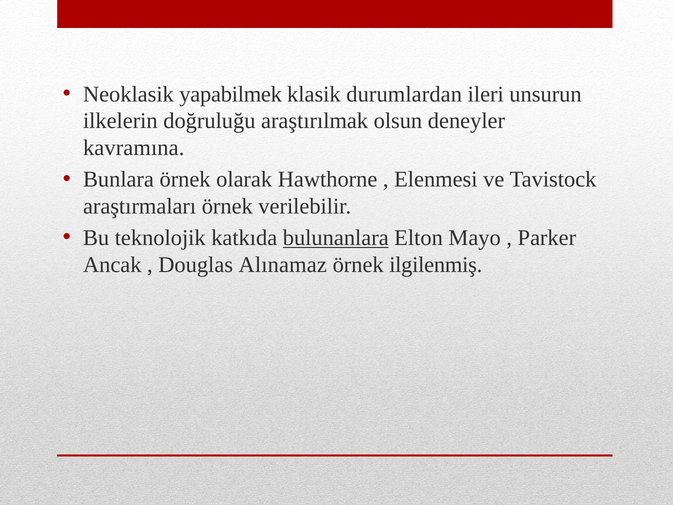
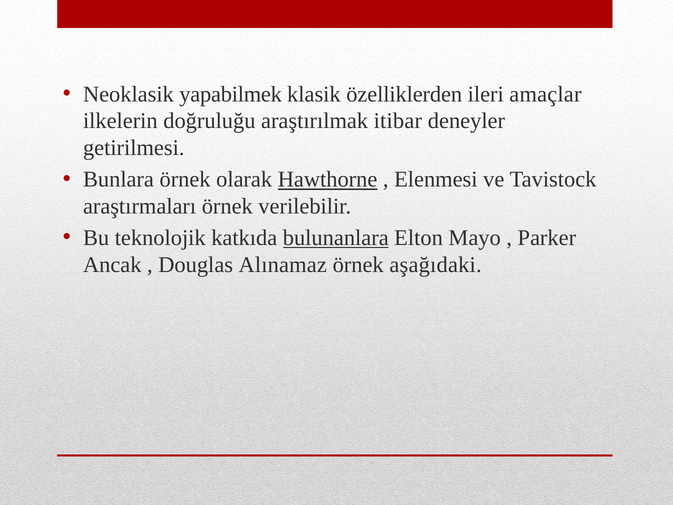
durumlardan: durumlardan -> özelliklerden
unsurun: unsurun -> amaçlar
olsun: olsun -> itibar
kavramına: kavramına -> getirilmesi
Hawthorne underline: none -> present
ilgilenmiş: ilgilenmiş -> aşağıdaki
